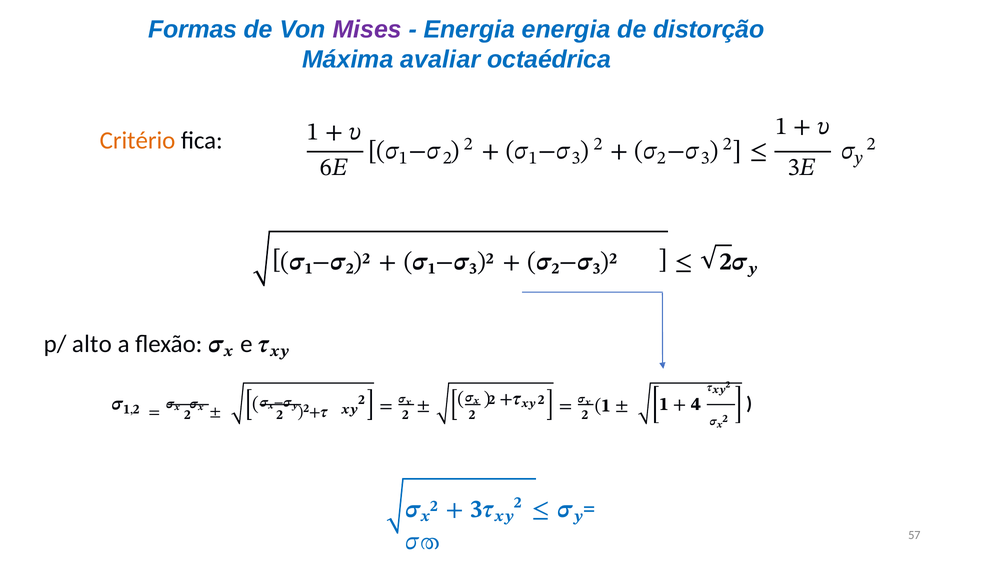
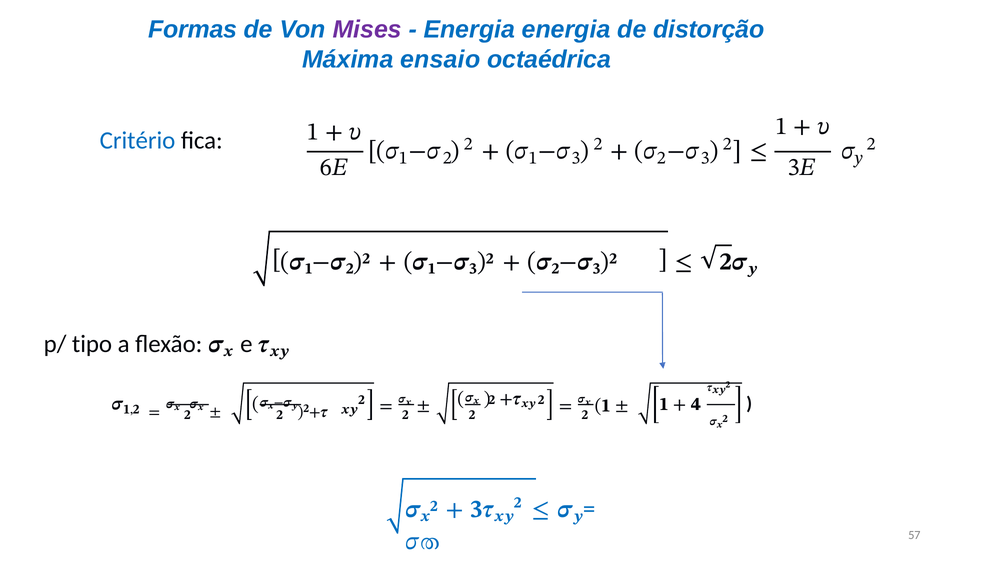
avaliar: avaliar -> ensaio
Critério colour: orange -> blue
alto: alto -> tipo
